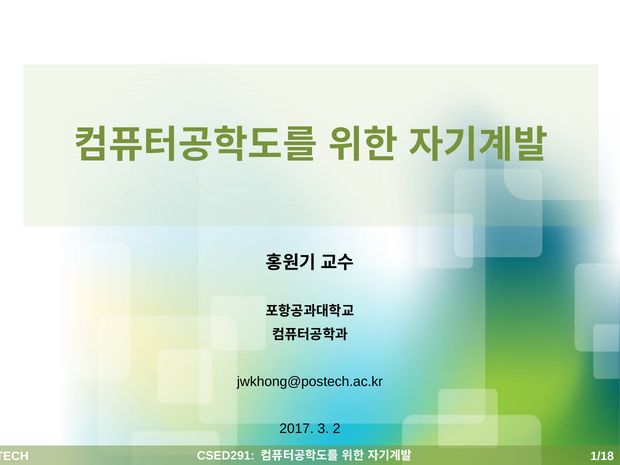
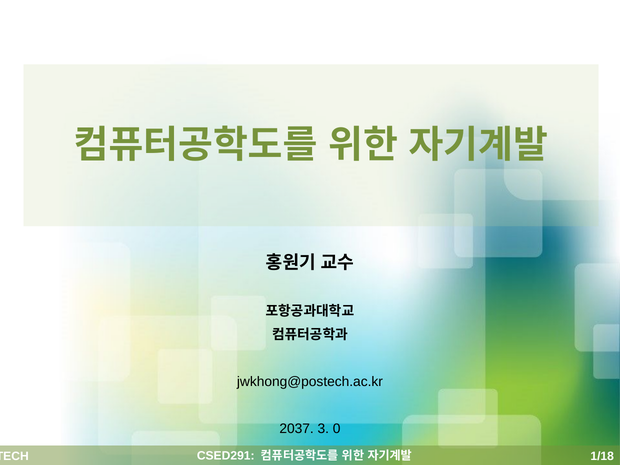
2017: 2017 -> 2037
2: 2 -> 0
